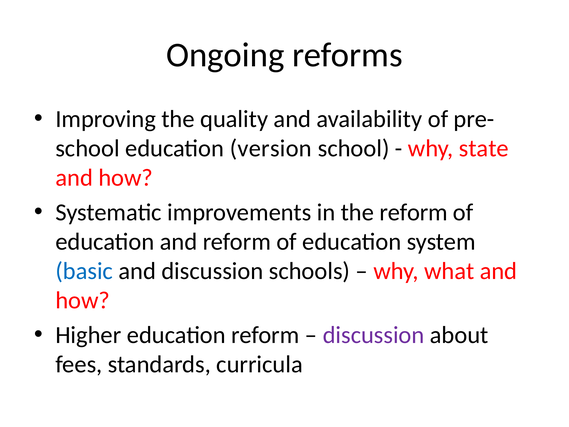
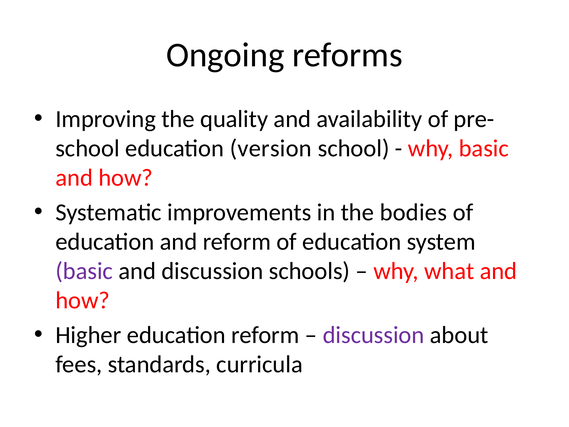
why state: state -> basic
the reform: reform -> bodies
basic at (84, 271) colour: blue -> purple
